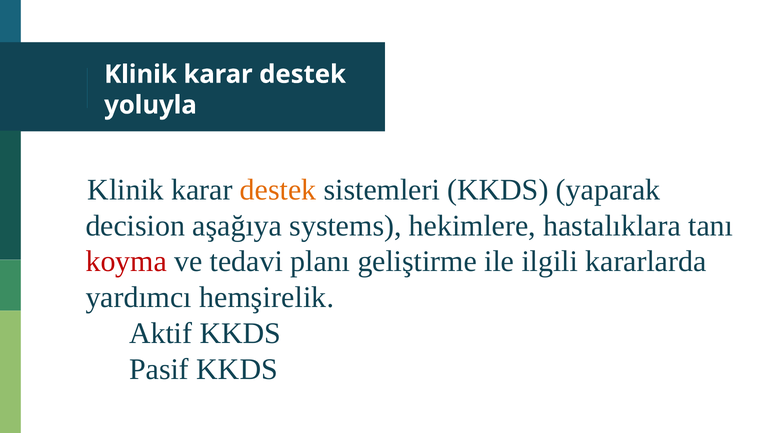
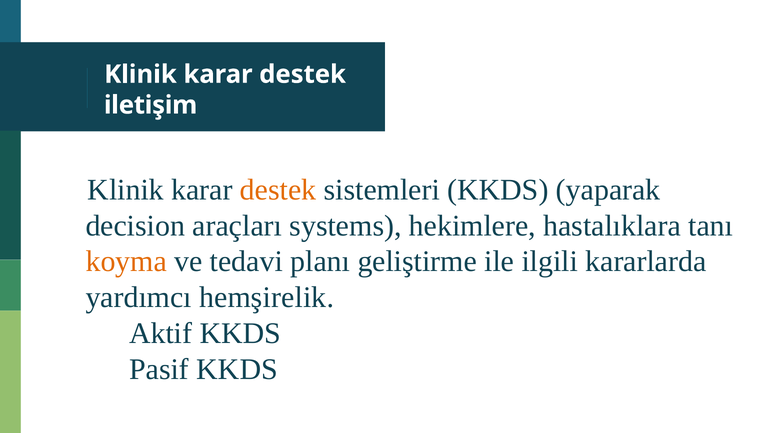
yoluyla: yoluyla -> iletişim
aşağıya: aşağıya -> araçları
koyma colour: red -> orange
